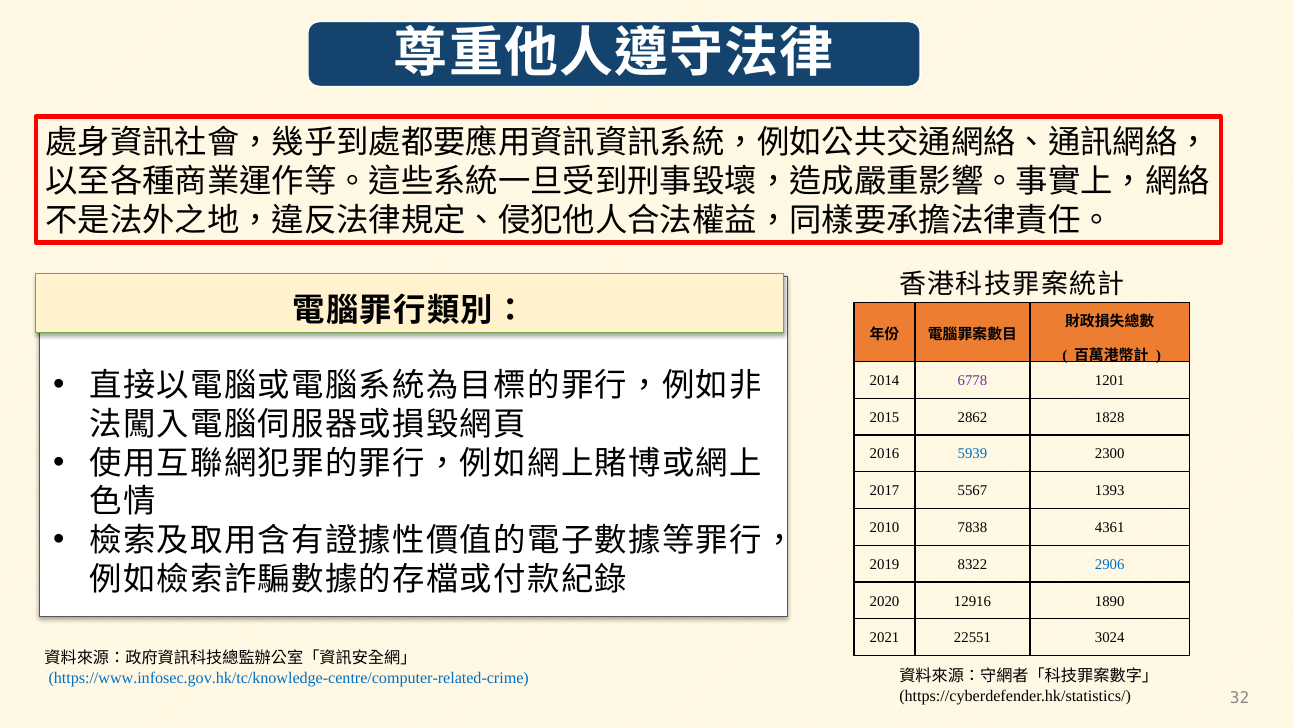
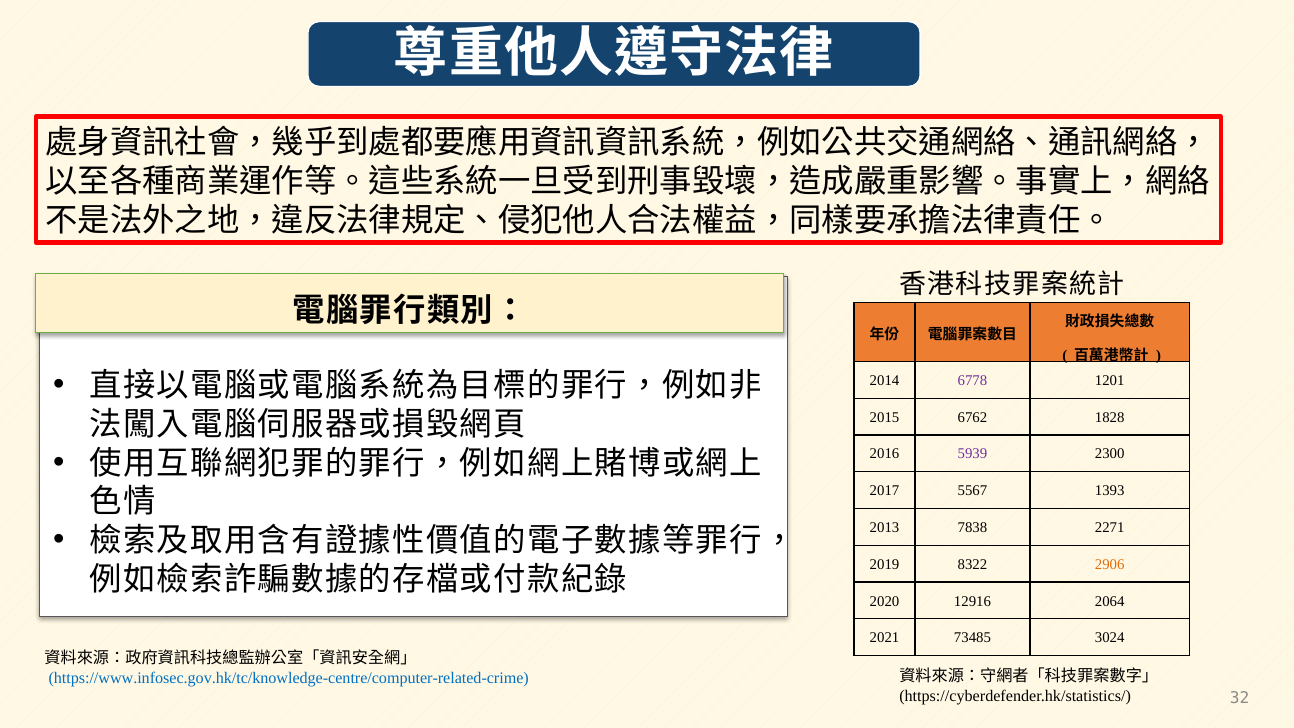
2862: 2862 -> 6762
5939 colour: blue -> purple
2010: 2010 -> 2013
4361: 4361 -> 2271
2906 colour: blue -> orange
1890: 1890 -> 2064
22551: 22551 -> 73485
